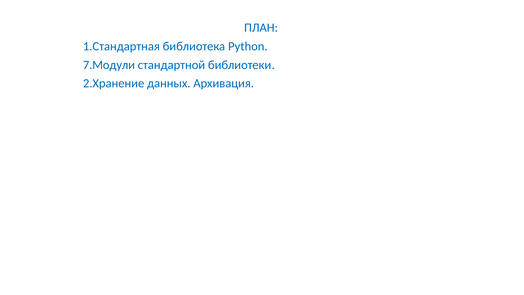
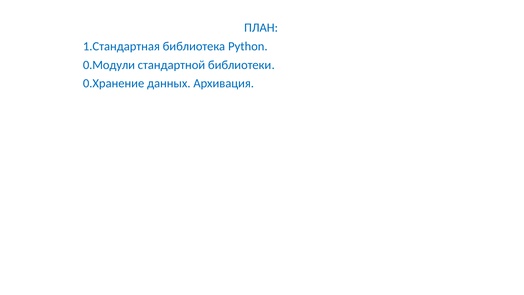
7.Модули: 7.Модули -> 0.Модули
2.Хранение: 2.Хранение -> 0.Хранение
